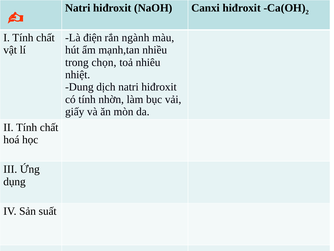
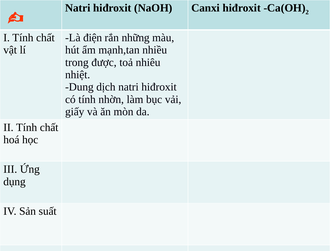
ngành: ngành -> những
chọn: chọn -> được
